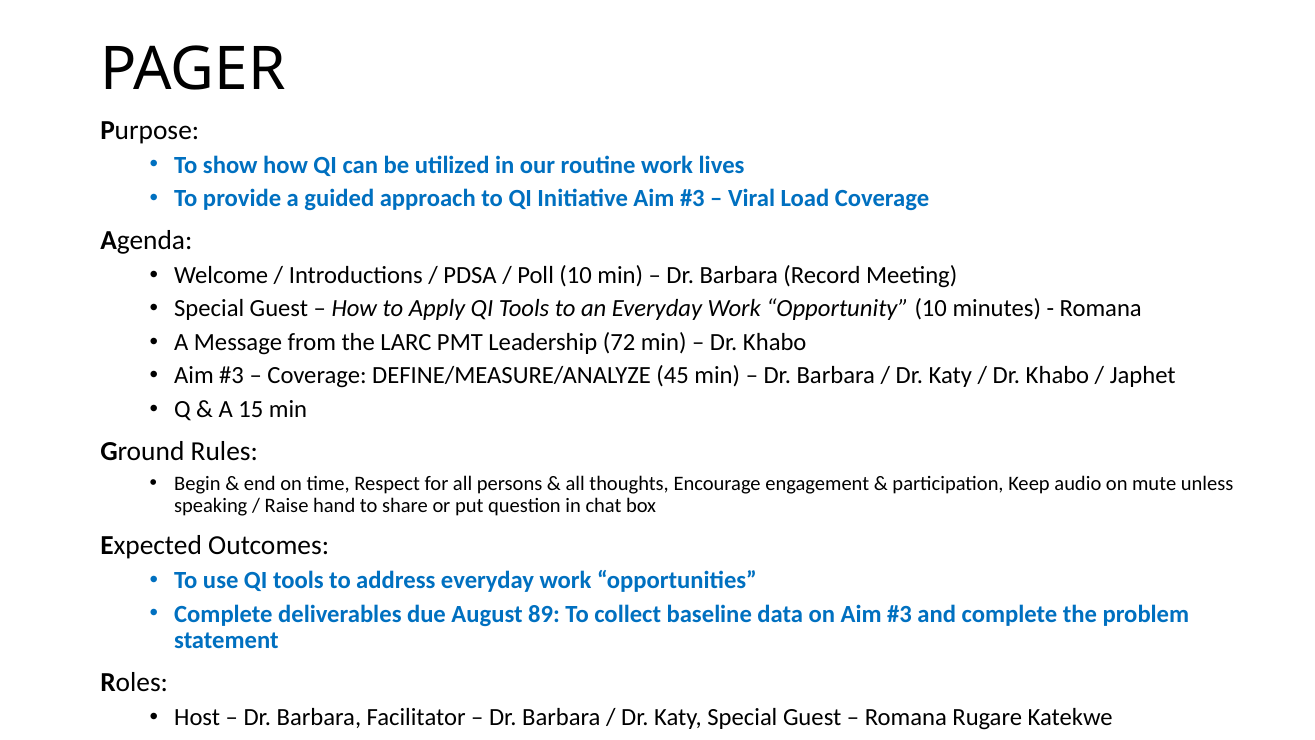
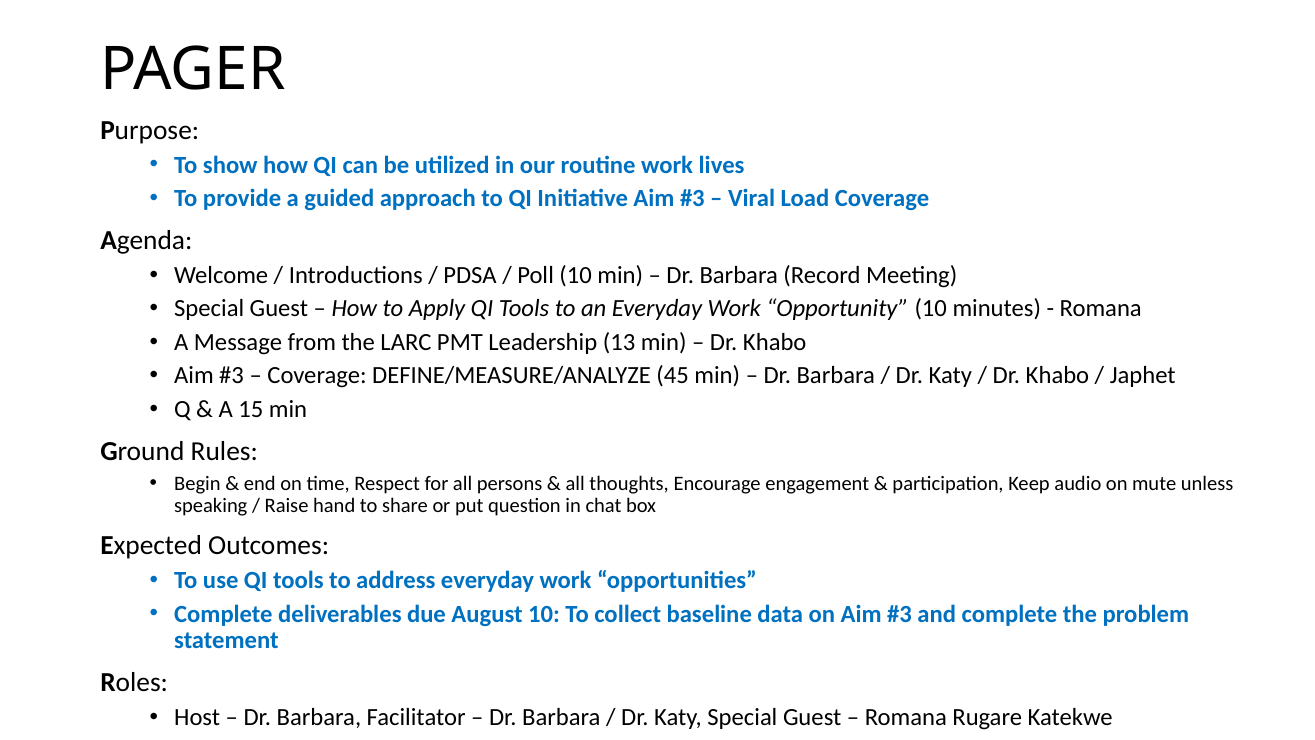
72: 72 -> 13
August 89: 89 -> 10
